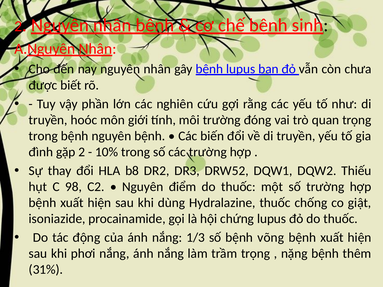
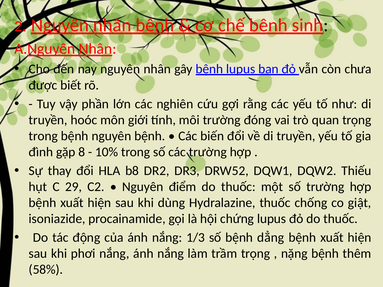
gặp 2: 2 -> 8
98: 98 -> 29
võng: võng -> dẳng
31%: 31% -> 58%
